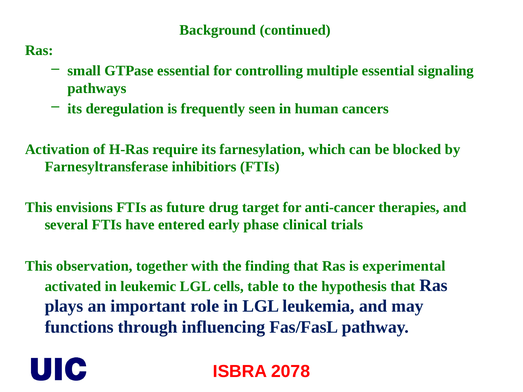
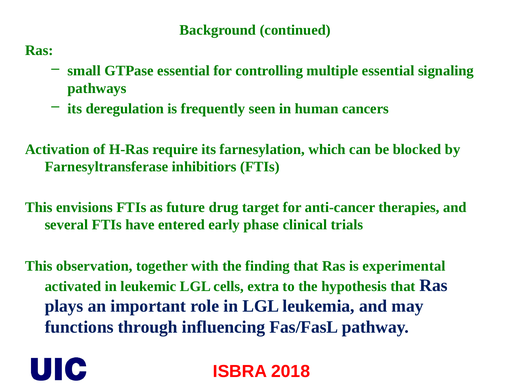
table: table -> extra
2078: 2078 -> 2018
